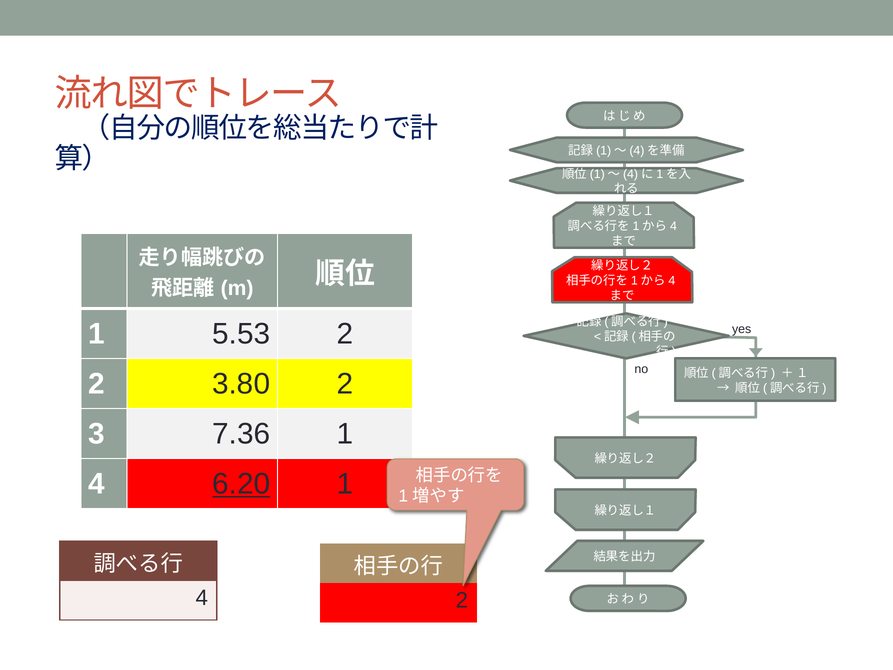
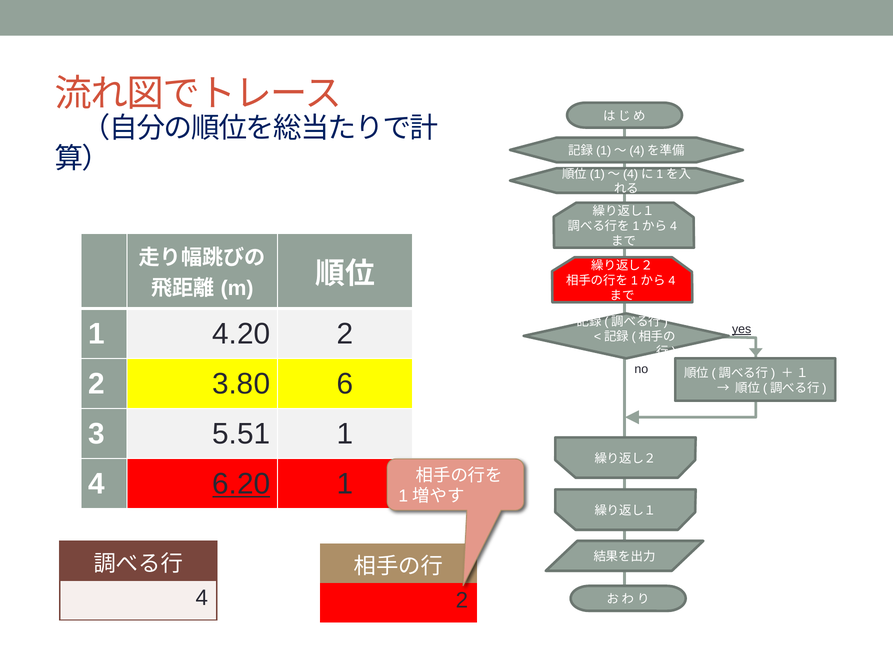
5.53: 5.53 -> 4.20
yes underline: none -> present
3.80 2: 2 -> 6
7.36: 7.36 -> 5.51
